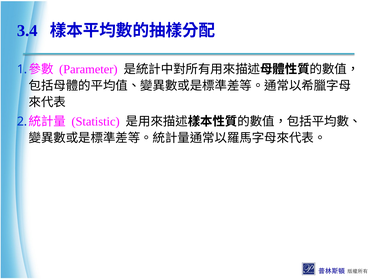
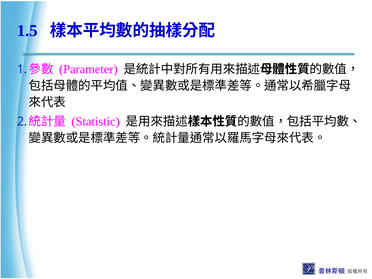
3.4: 3.4 -> 1.5
